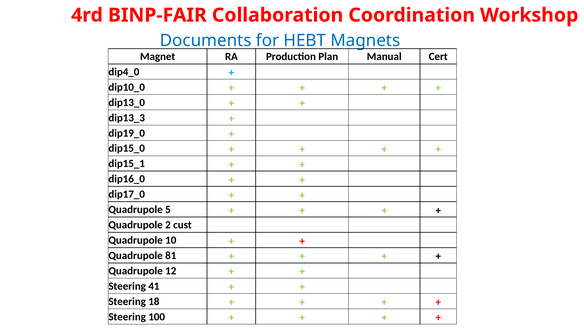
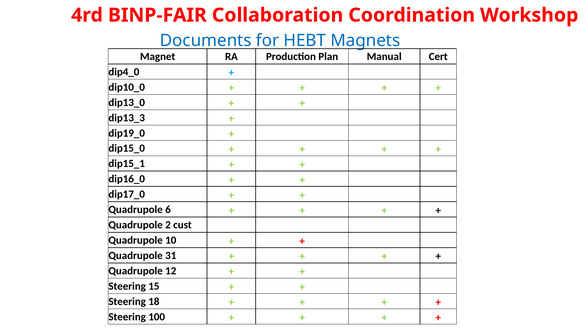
5: 5 -> 6
81: 81 -> 31
41: 41 -> 15
